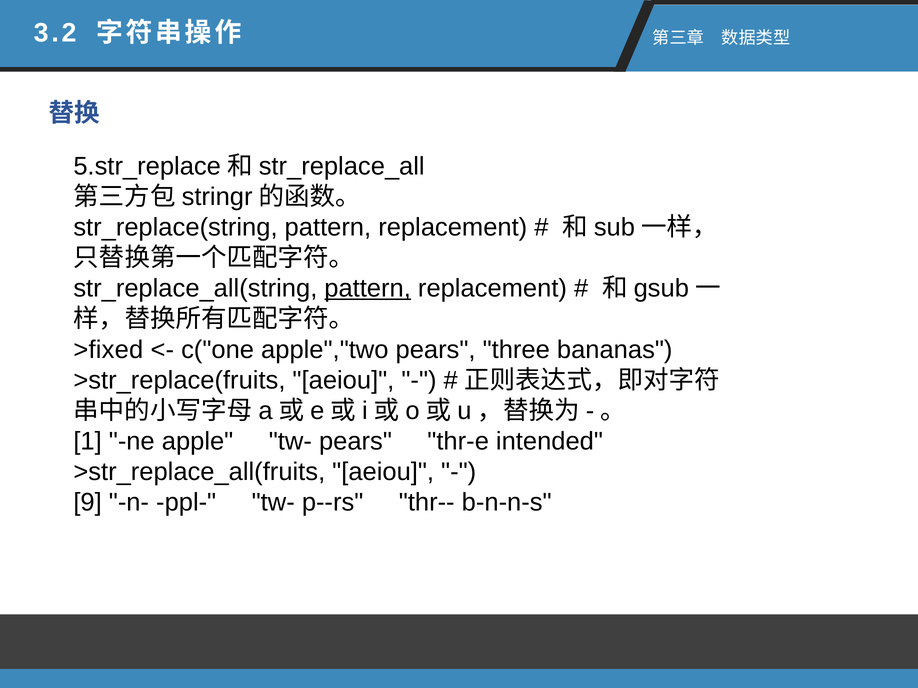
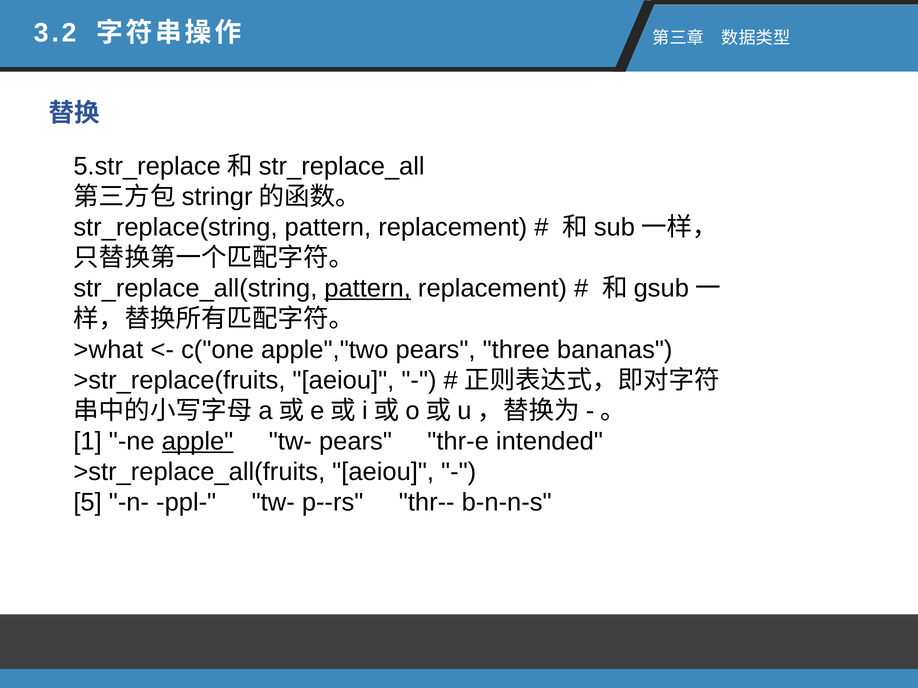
>fixed: >fixed -> >what
apple underline: none -> present
9: 9 -> 5
